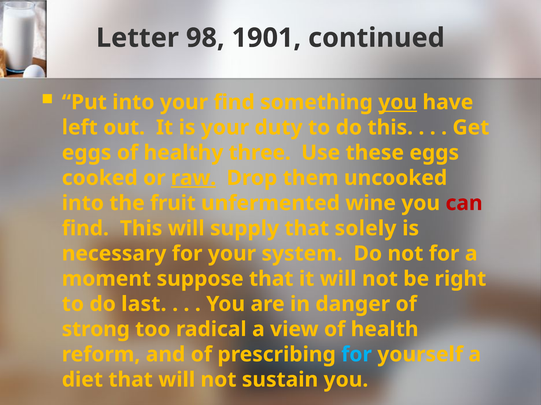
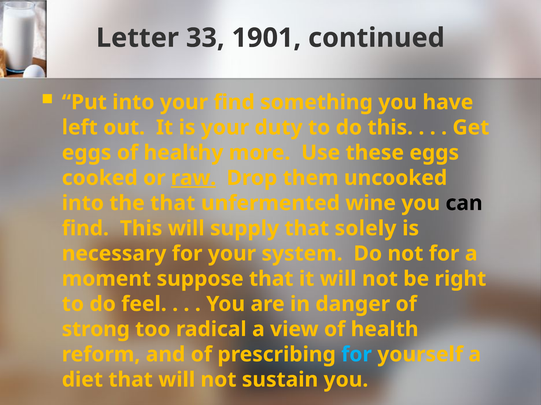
98: 98 -> 33
you at (398, 102) underline: present -> none
three: three -> more
the fruit: fruit -> that
can colour: red -> black
last: last -> feel
